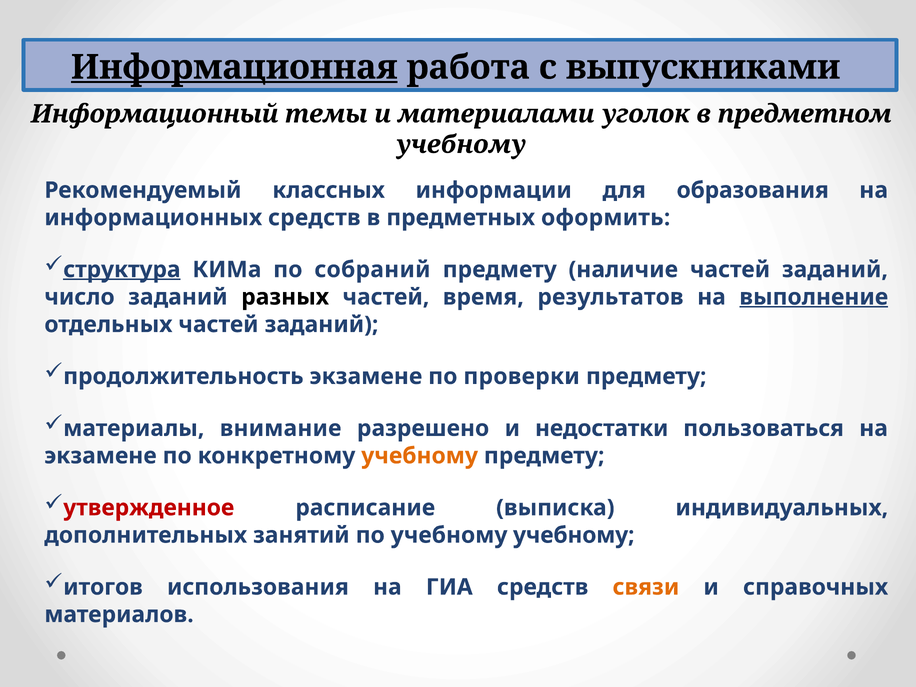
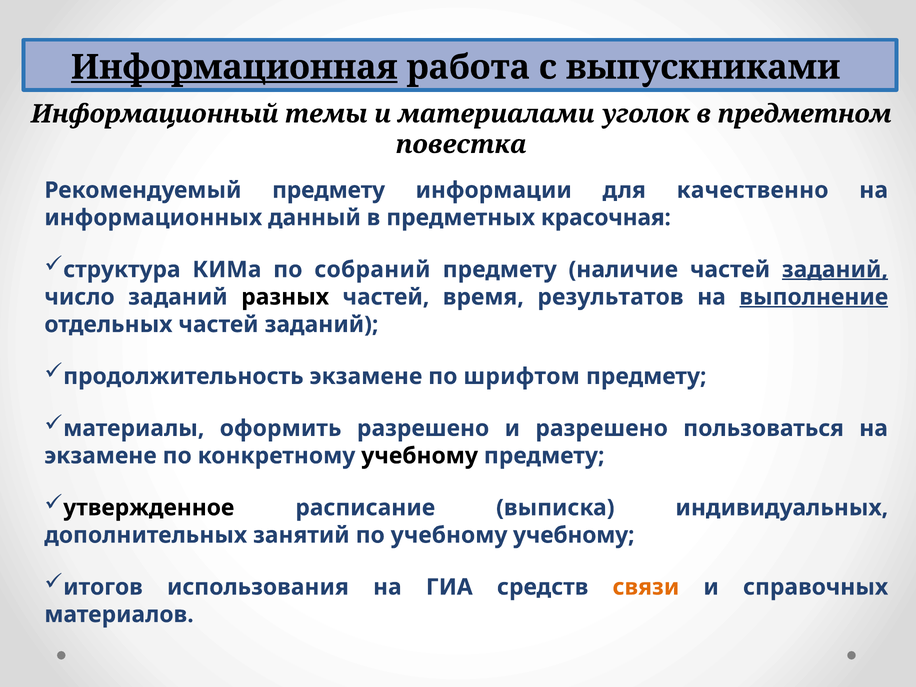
учебному at (461, 145): учебному -> повестка
Рекомендуемый классных: классных -> предмету
образования: образования -> качественно
информационных средств: средств -> данный
оформить: оформить -> красочная
структура underline: present -> none
заданий at (835, 270) underline: none -> present
проверки: проверки -> шрифтом
внимание: внимание -> оформить
и недостатки: недостатки -> разрешено
учебному at (420, 456) colour: orange -> black
утвержденное colour: red -> black
